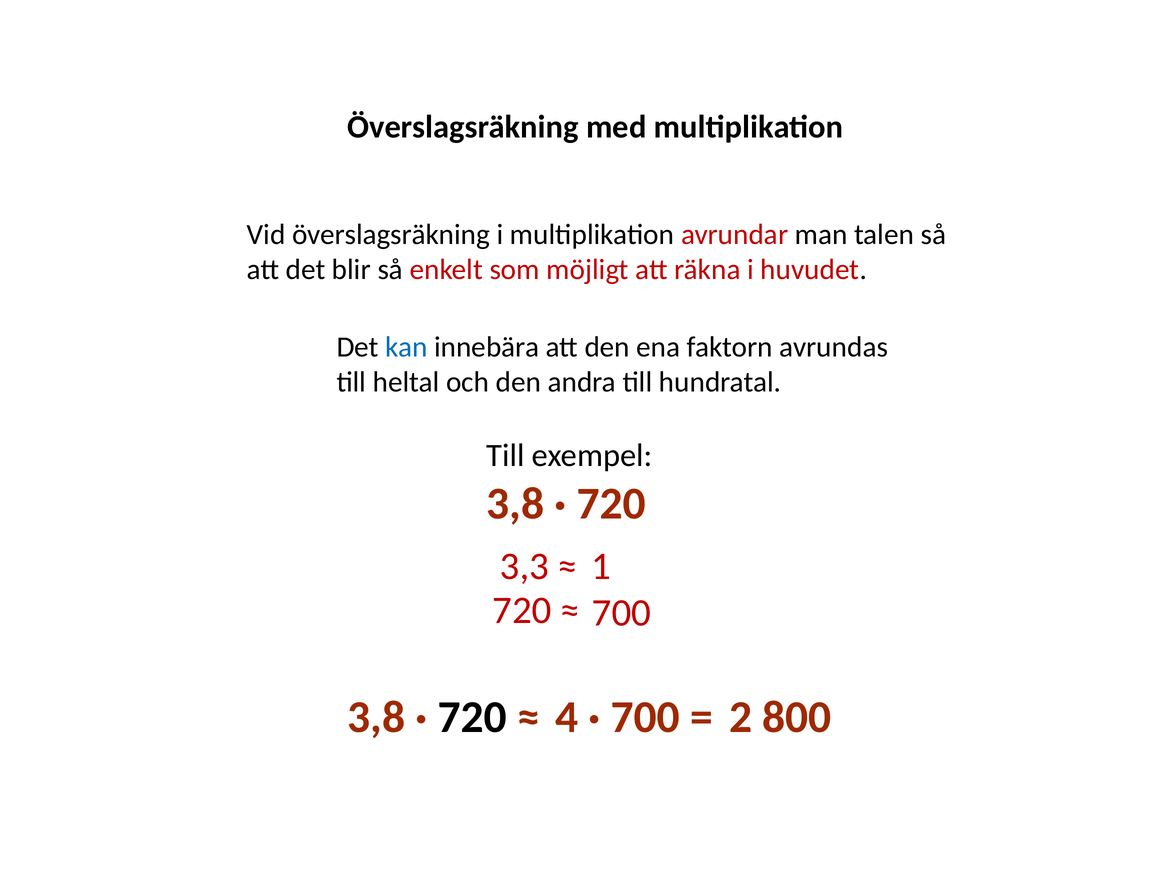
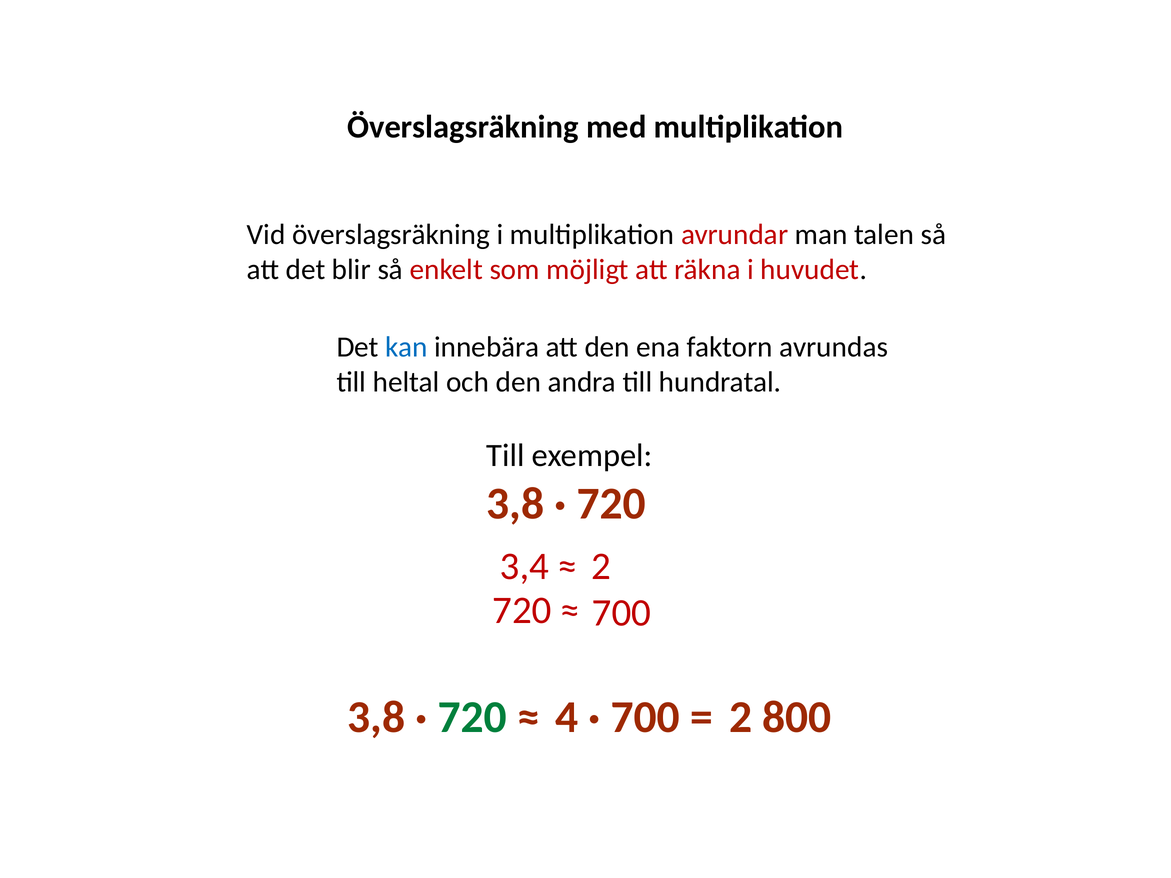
3,3: 3,3 -> 3,4
1 at (601, 567): 1 -> 2
720 at (472, 717) colour: black -> green
